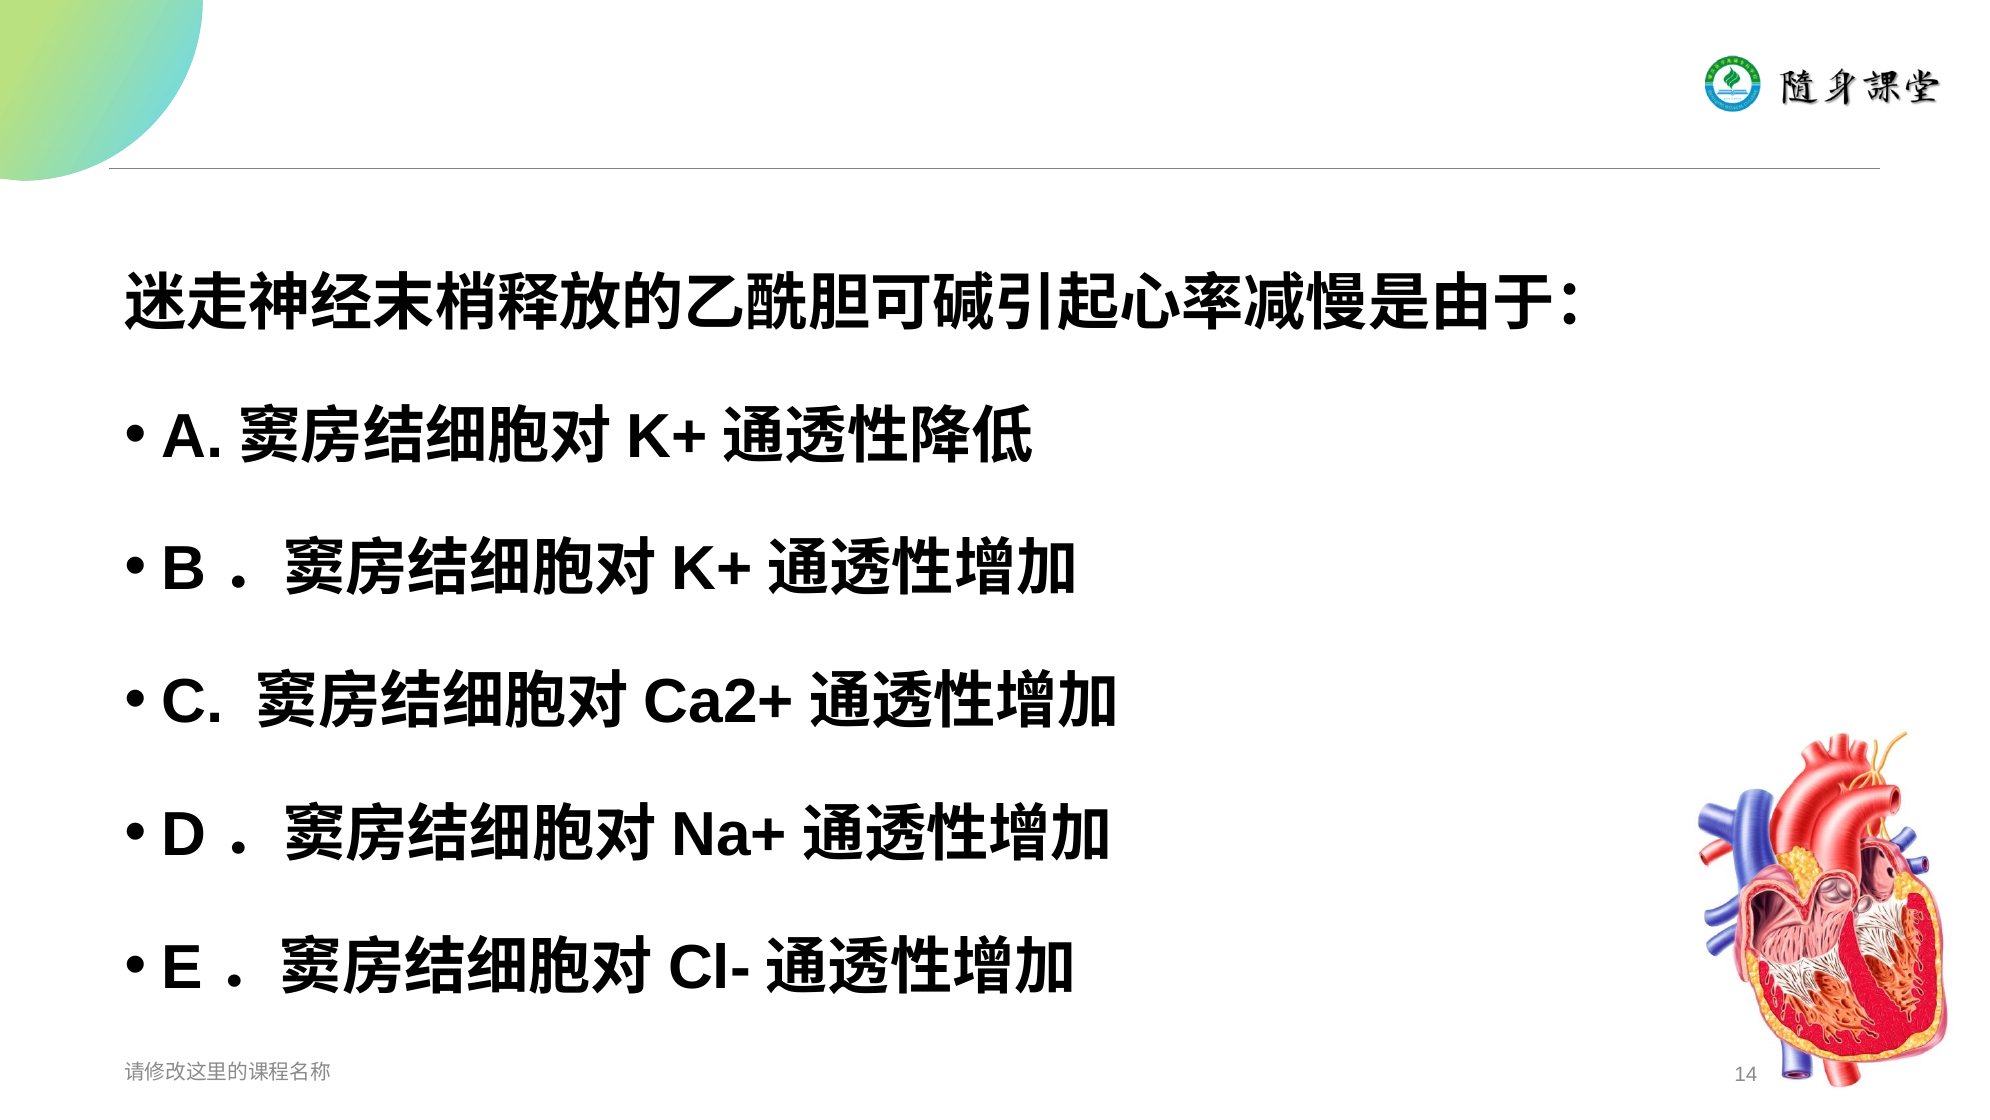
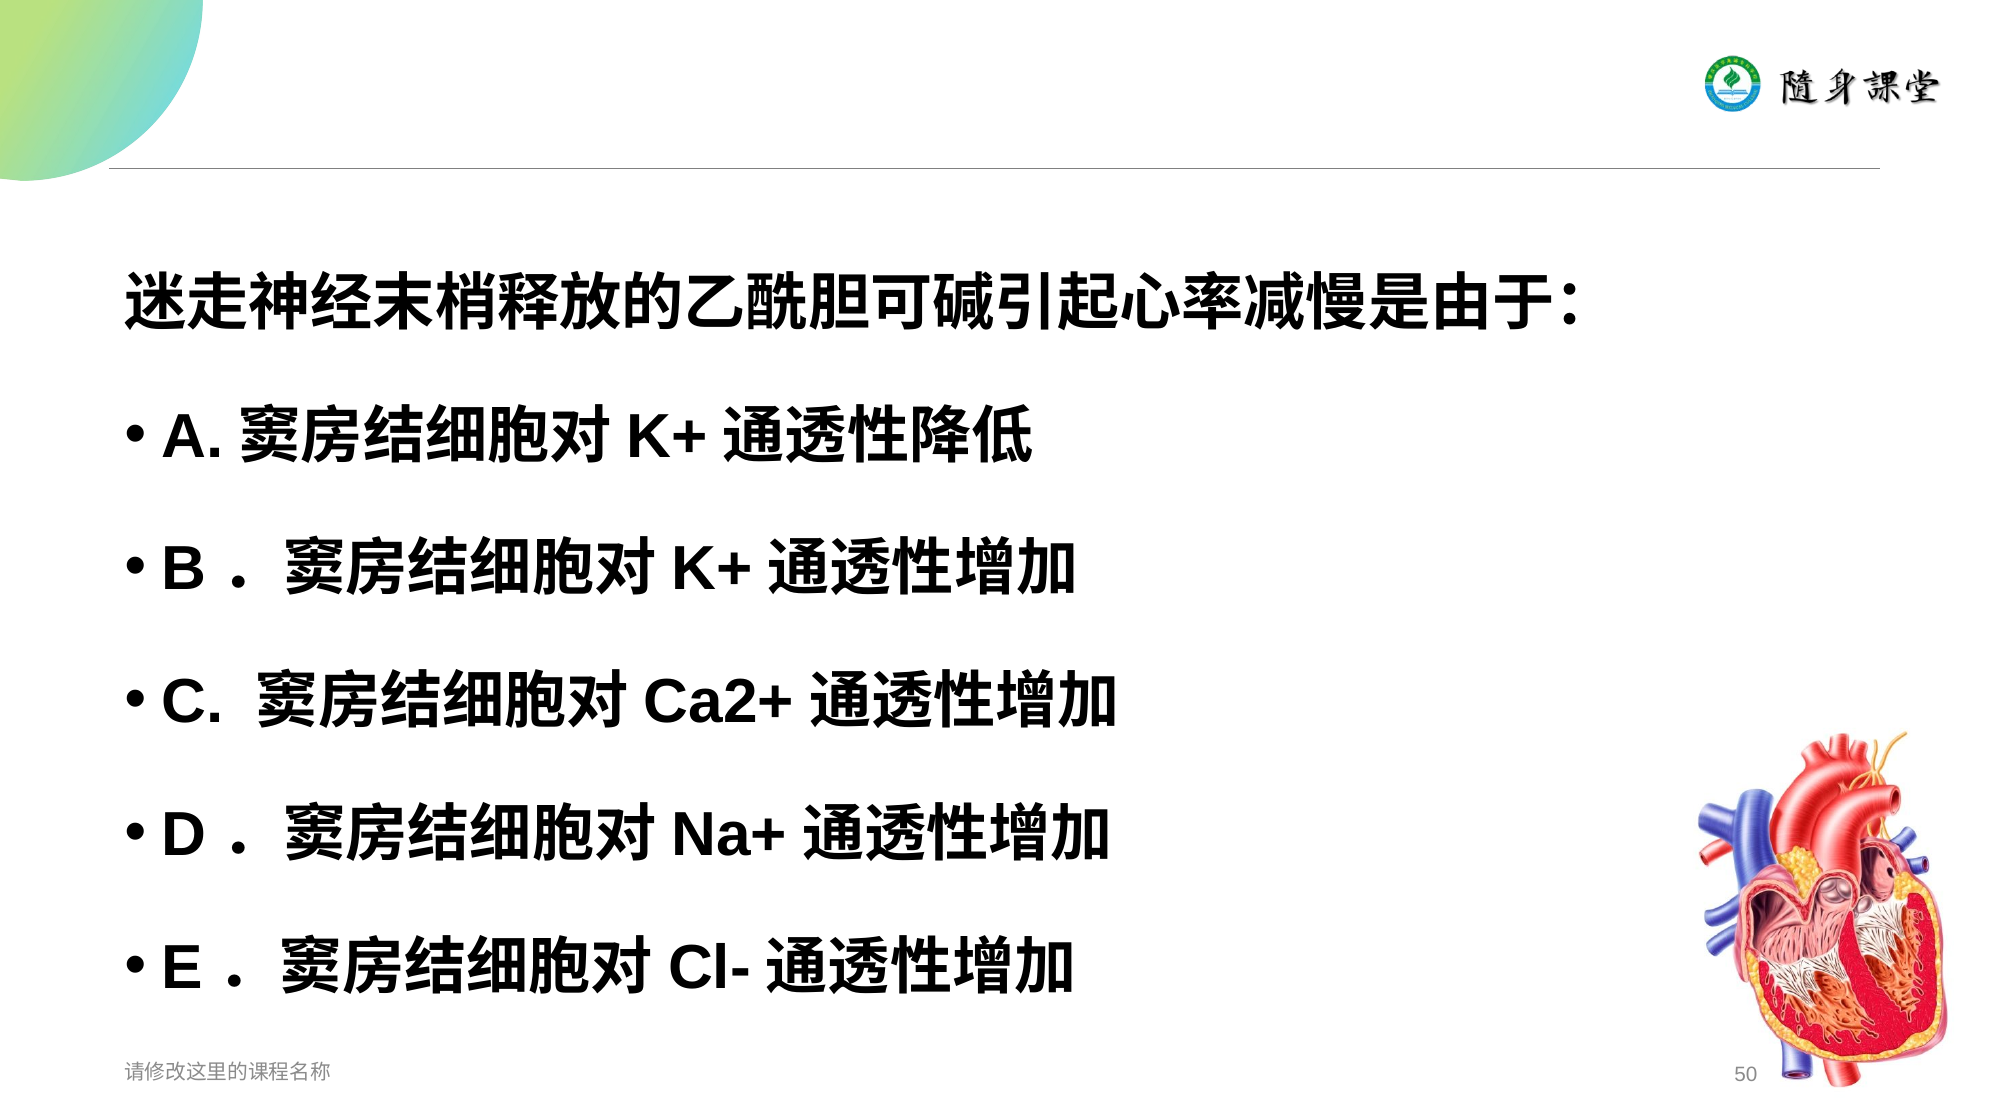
14: 14 -> 50
